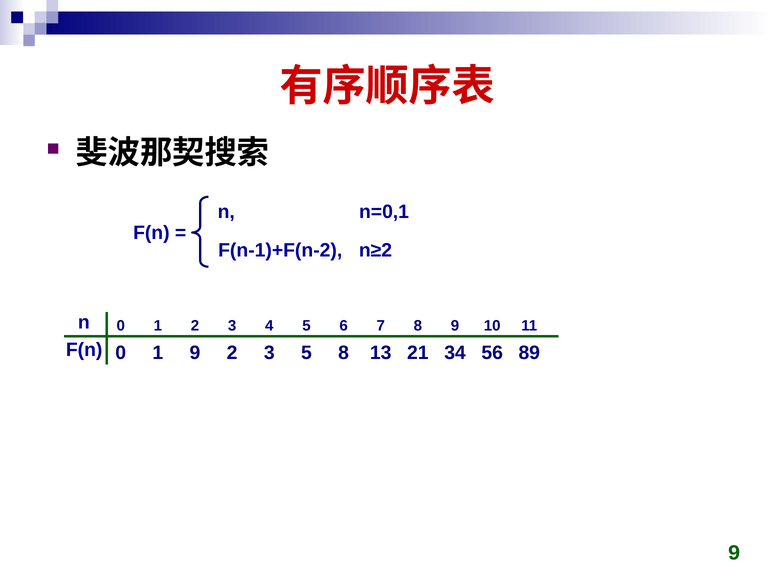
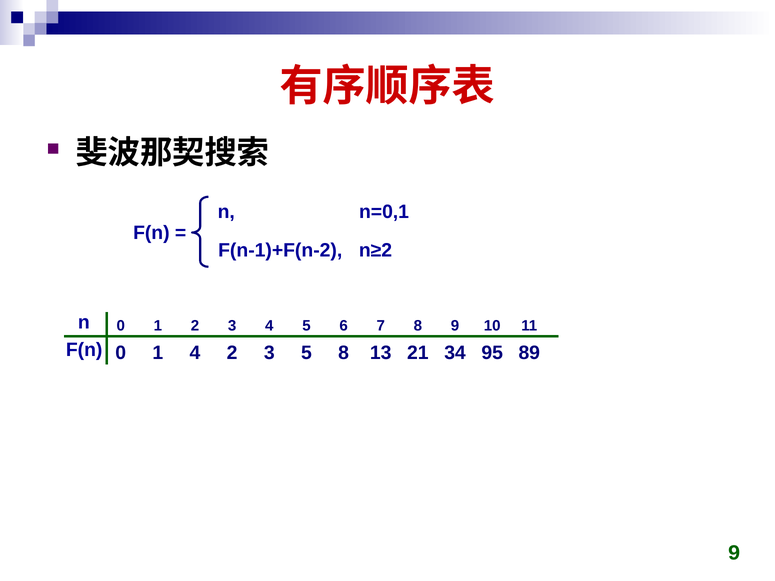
1 9: 9 -> 4
56: 56 -> 95
